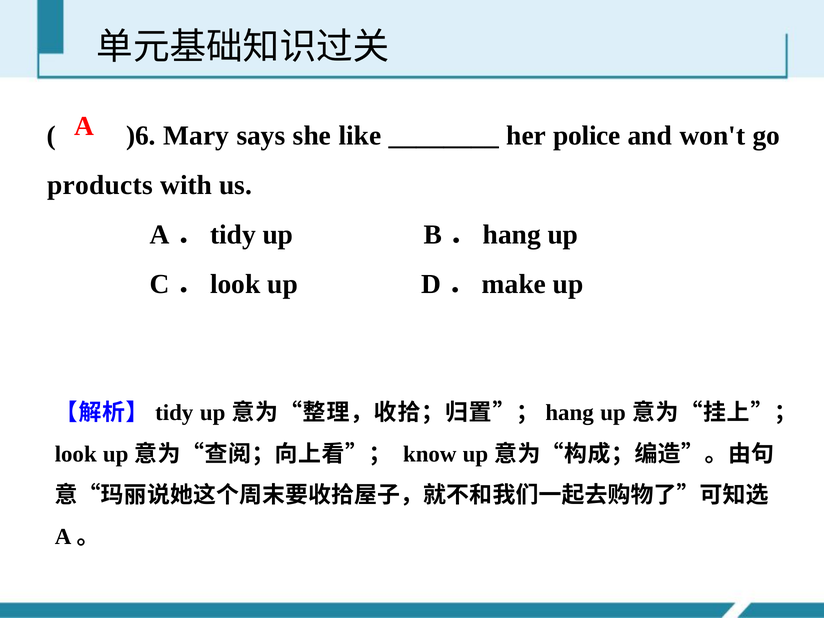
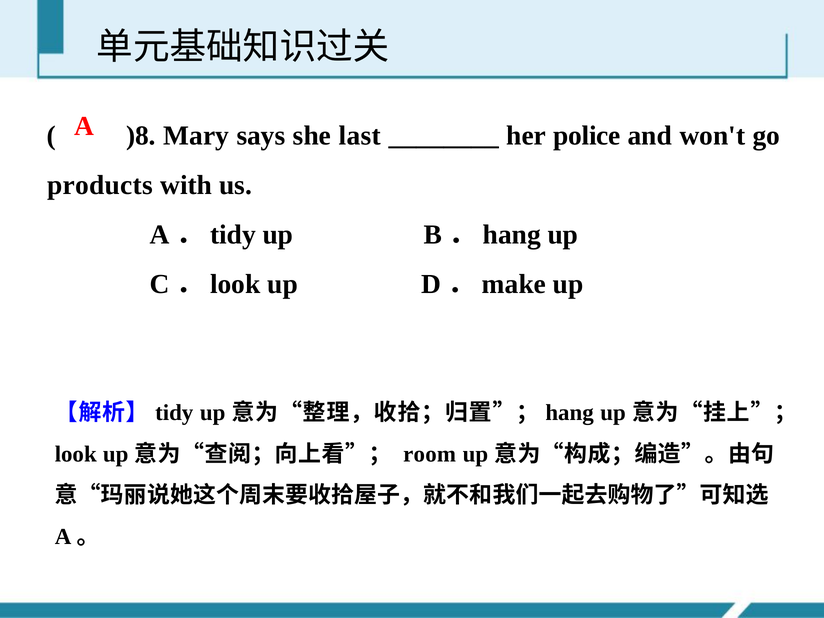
)6: )6 -> )8
like: like -> last
know: know -> room
